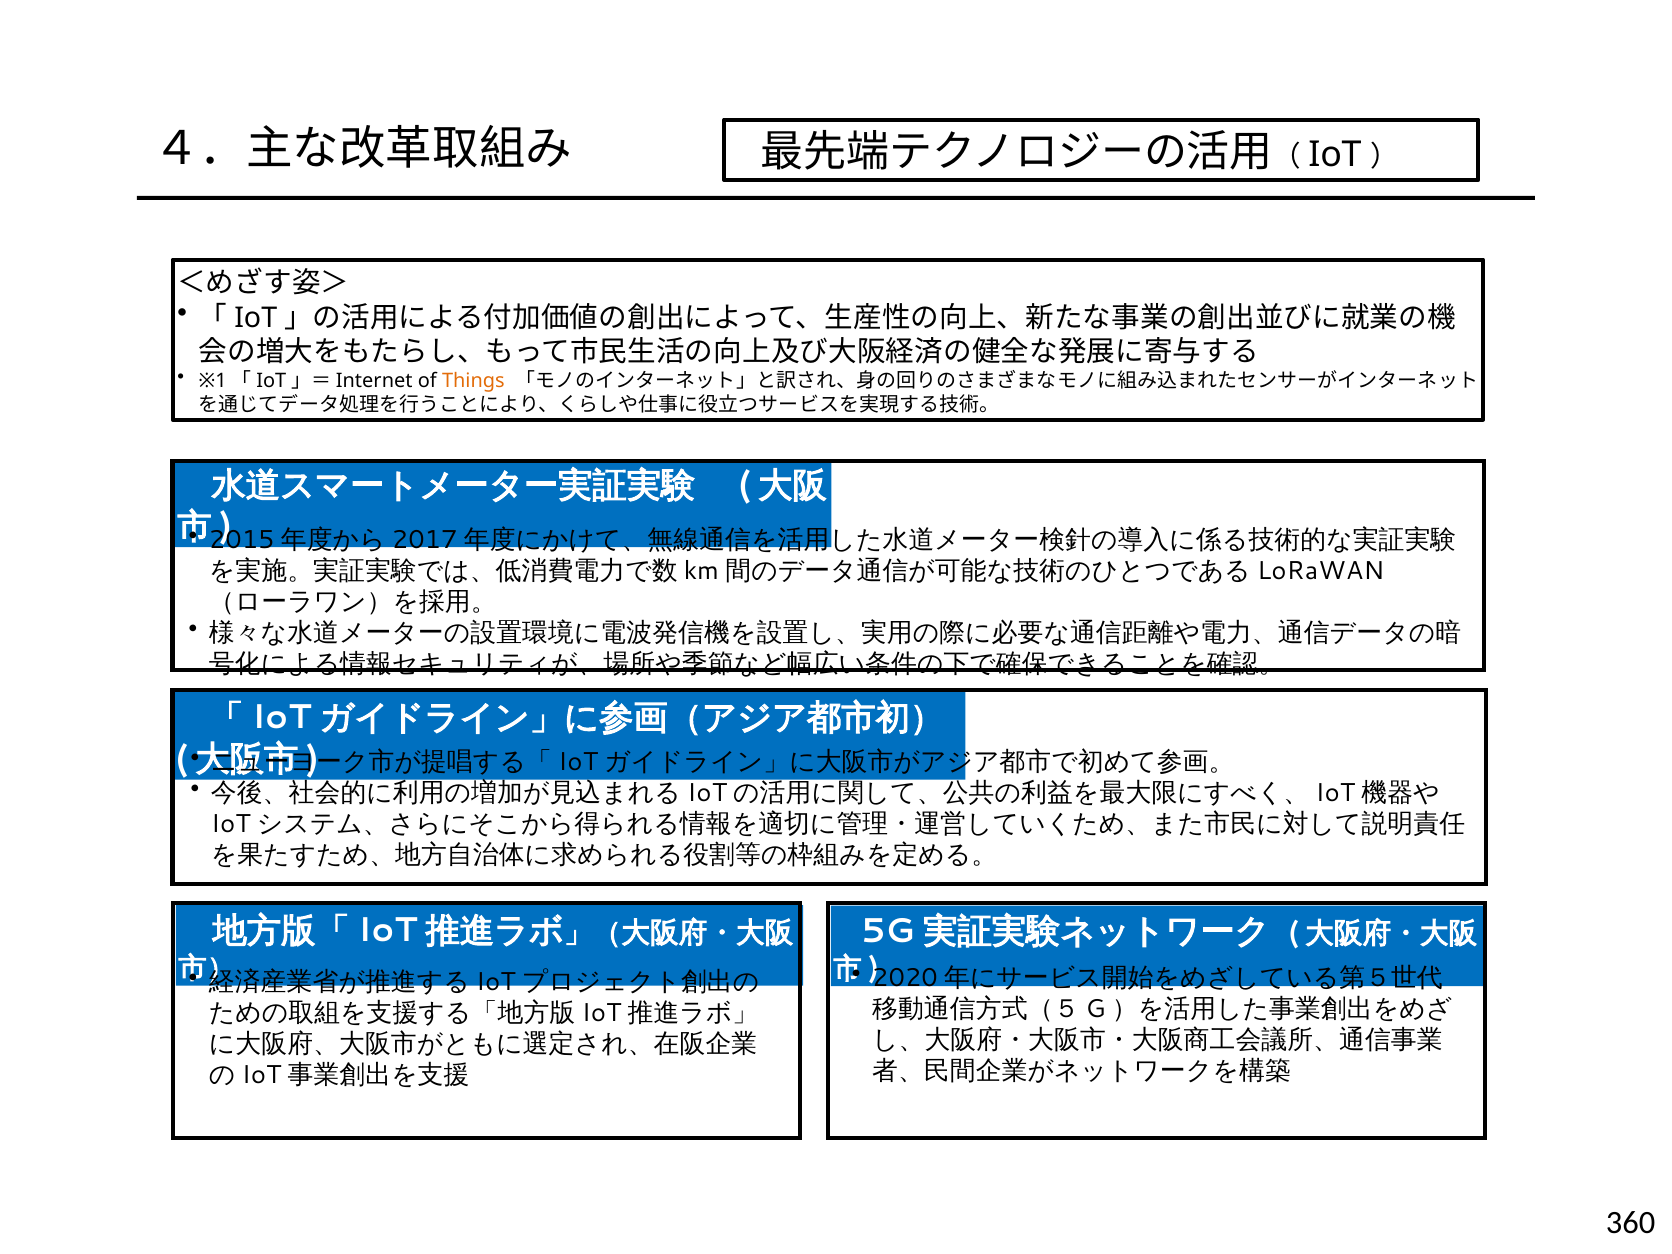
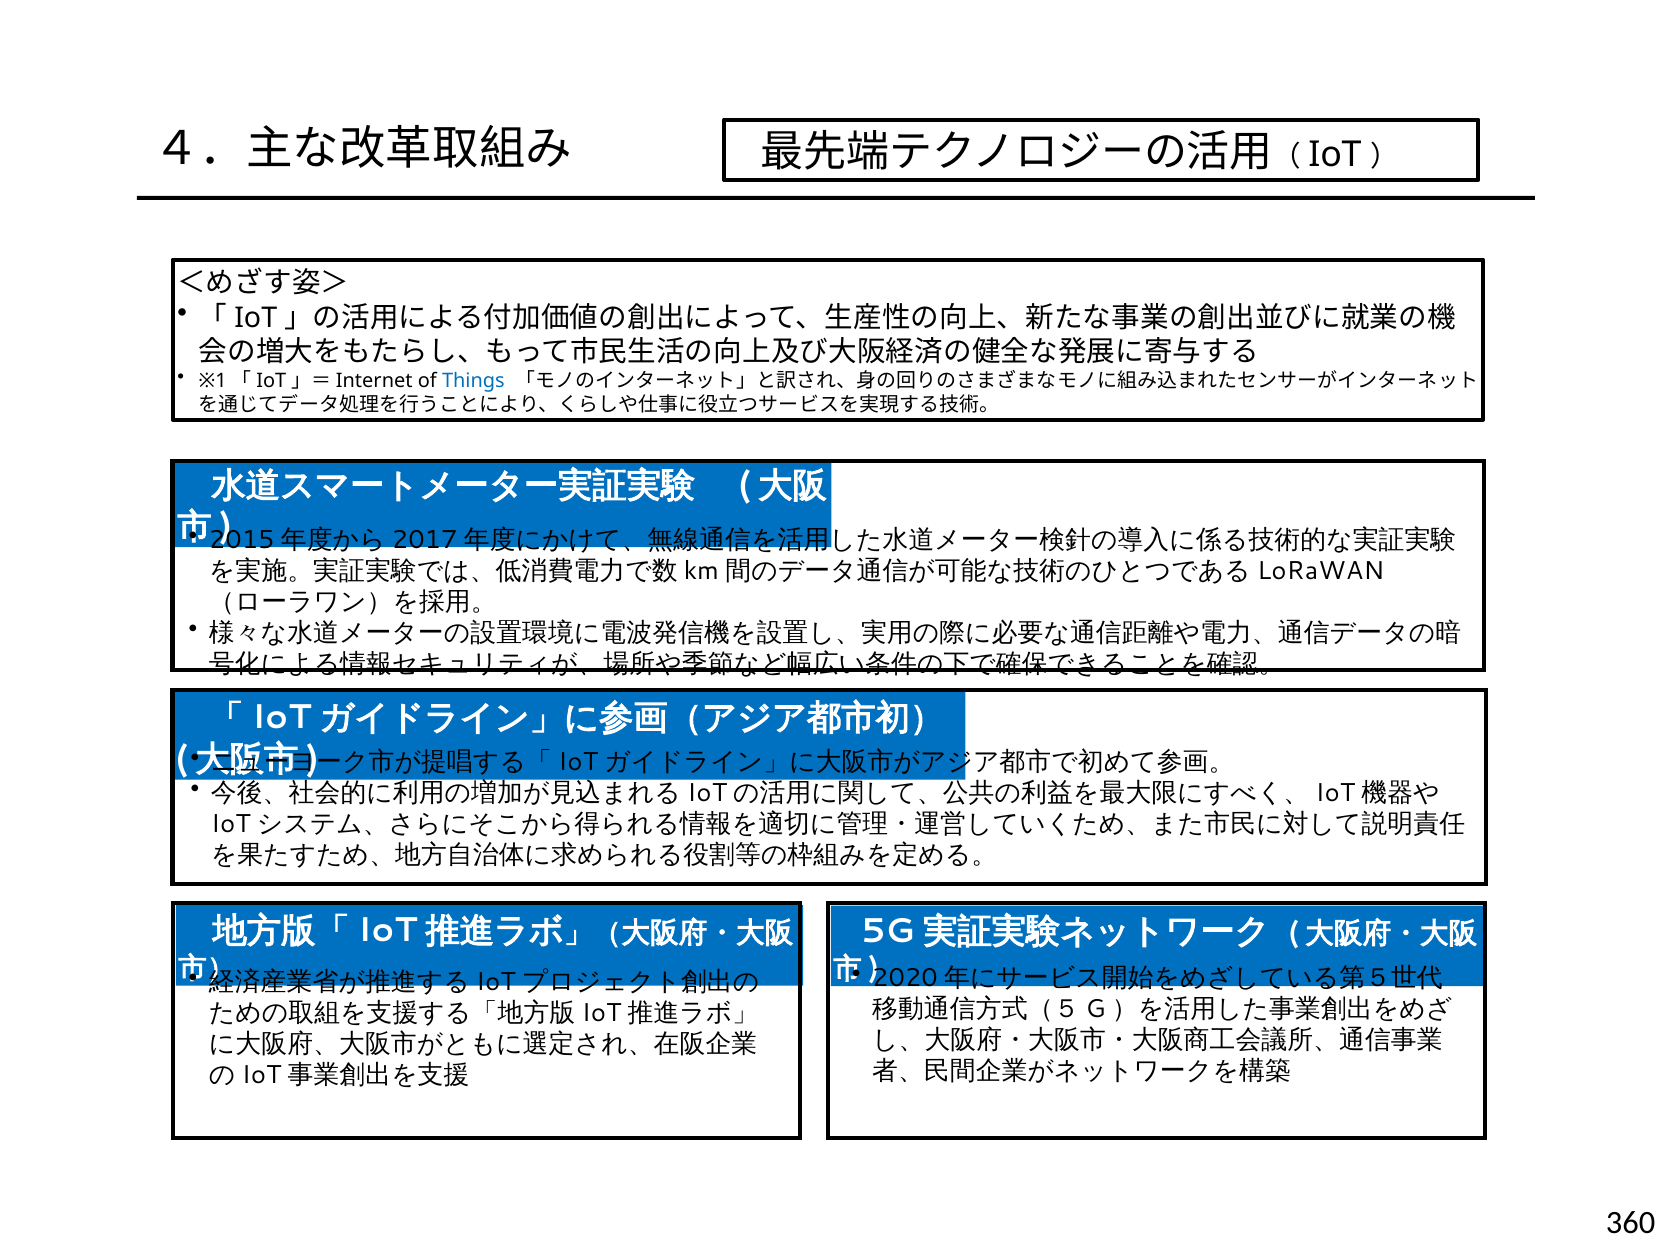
Things colour: orange -> blue
